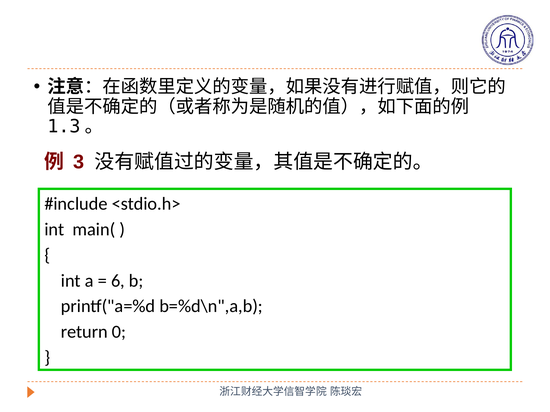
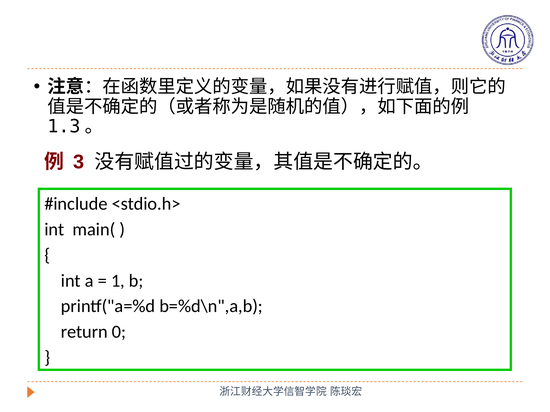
6: 6 -> 1
